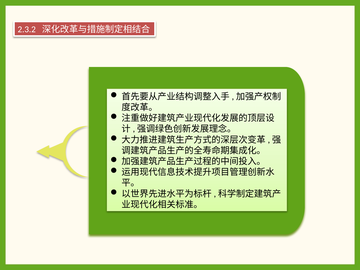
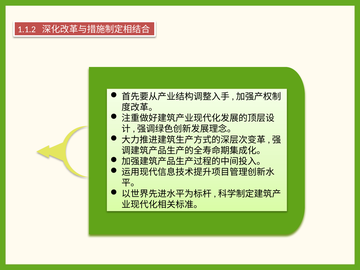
2.3.2: 2.3.2 -> 1.1.2
